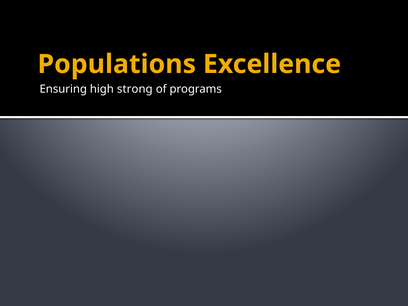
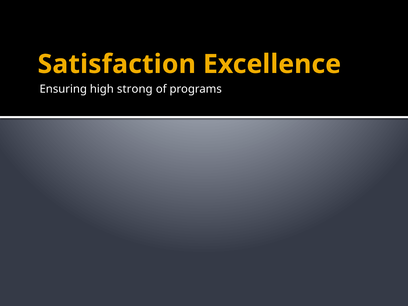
Populations: Populations -> Satisfaction
